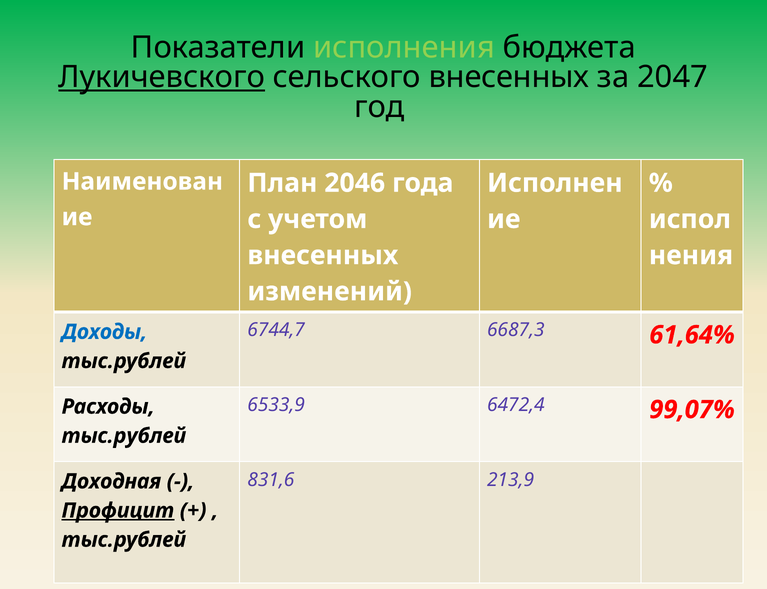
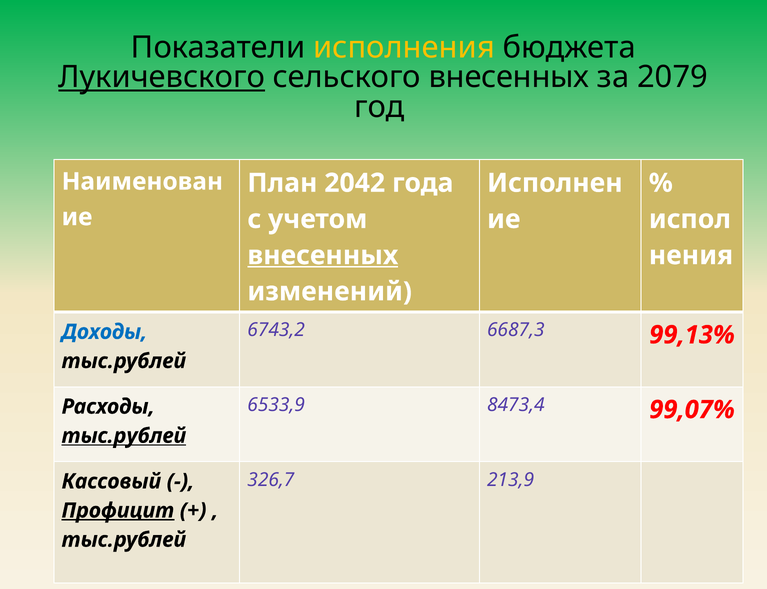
исполнения colour: light green -> yellow
2047: 2047 -> 2079
2046: 2046 -> 2042
внесенных at (323, 255) underline: none -> present
6744,7: 6744,7 -> 6743,2
61,64%: 61,64% -> 99,13%
6472,4: 6472,4 -> 8473,4
тыс.рублей at (124, 436) underline: none -> present
831,6: 831,6 -> 326,7
Доходная: Доходная -> Кассовый
